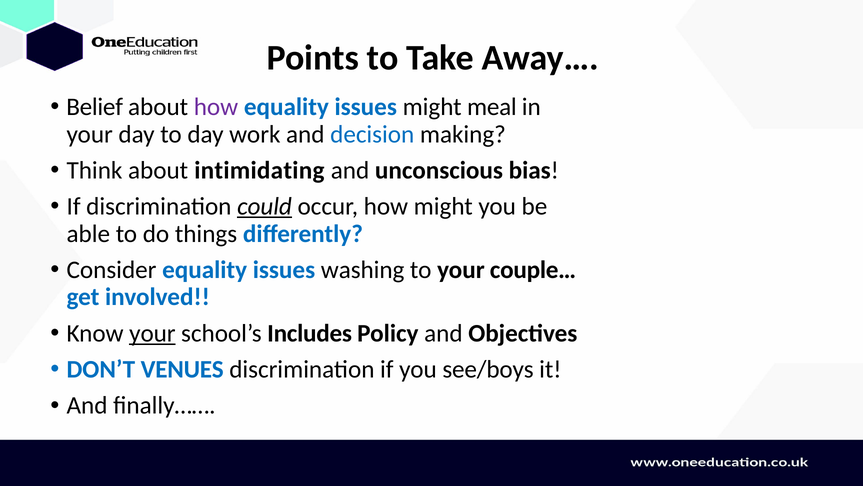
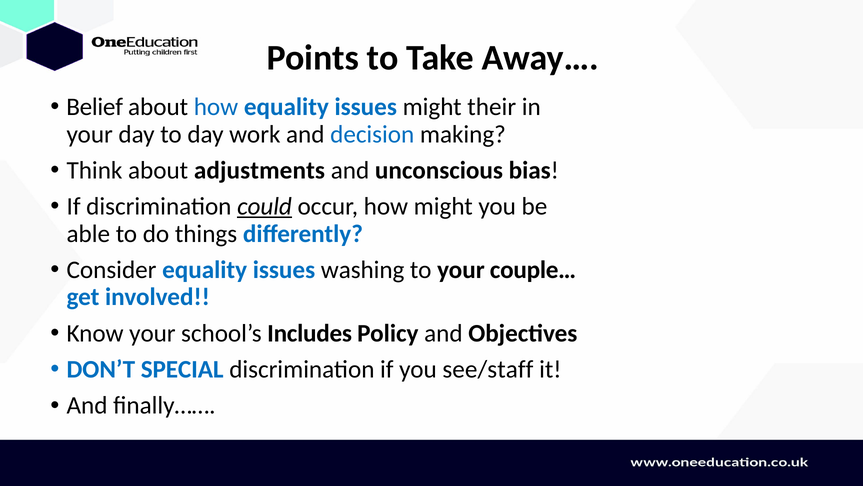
how at (216, 107) colour: purple -> blue
meal: meal -> their
intimidating: intimidating -> adjustments
your at (152, 333) underline: present -> none
VENUES: VENUES -> SPECIAL
see/boys: see/boys -> see/staff
